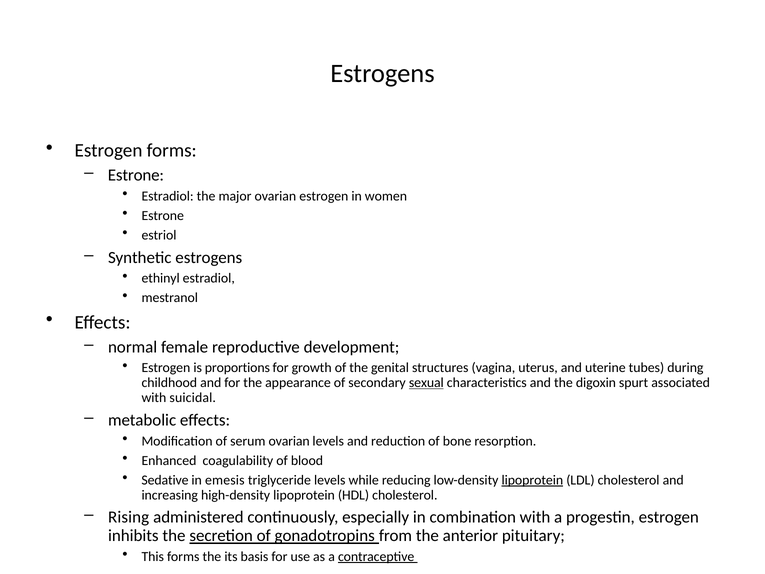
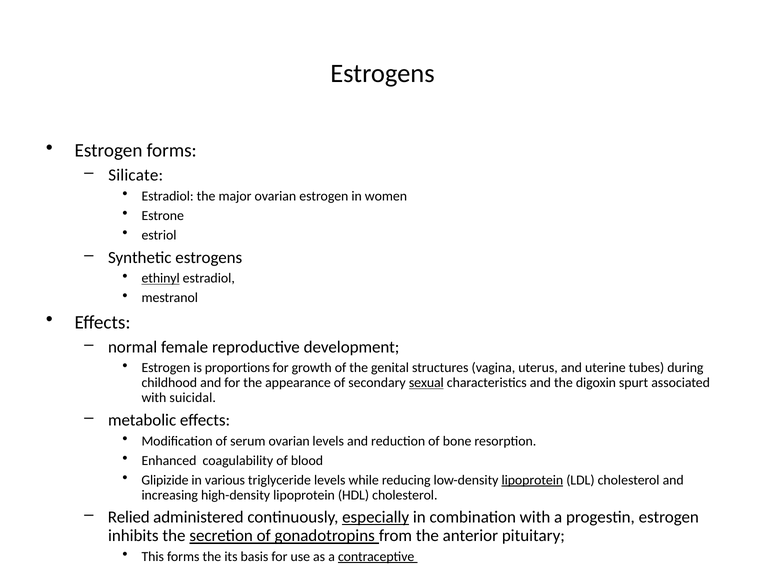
Estrone at (136, 175): Estrone -> Silicate
ethinyl underline: none -> present
Sedative: Sedative -> Glipizide
emesis: emesis -> various
Rising: Rising -> Relied
especially underline: none -> present
